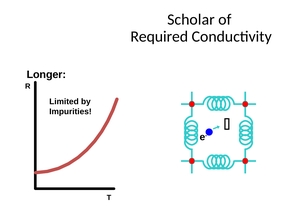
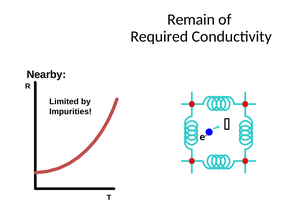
Scholar: Scholar -> Remain
Longer: Longer -> Nearby
